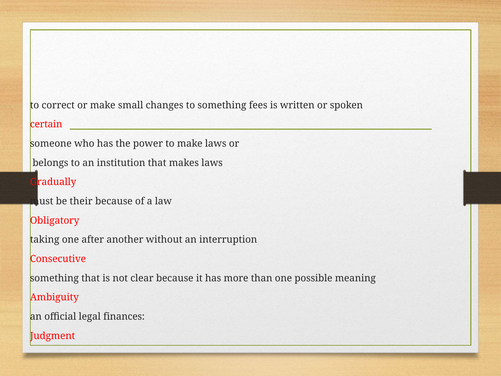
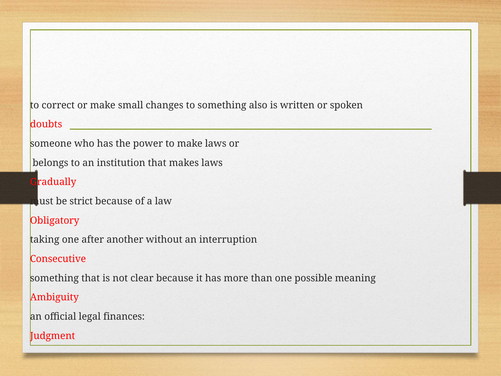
fees: fees -> also
certain: certain -> doubts
their: their -> strict
